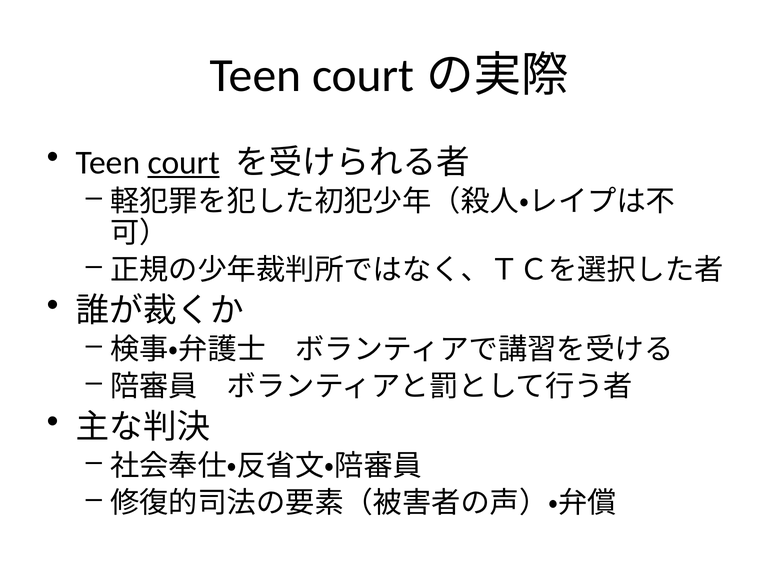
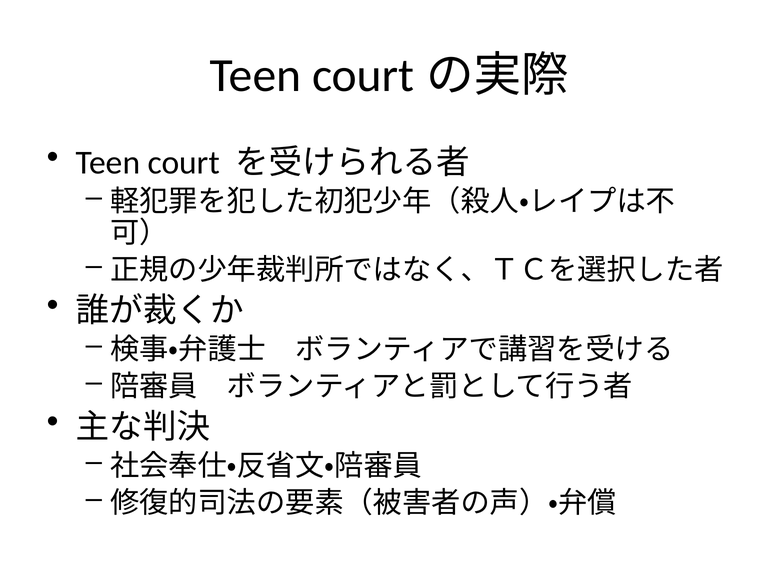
court underline: present -> none
